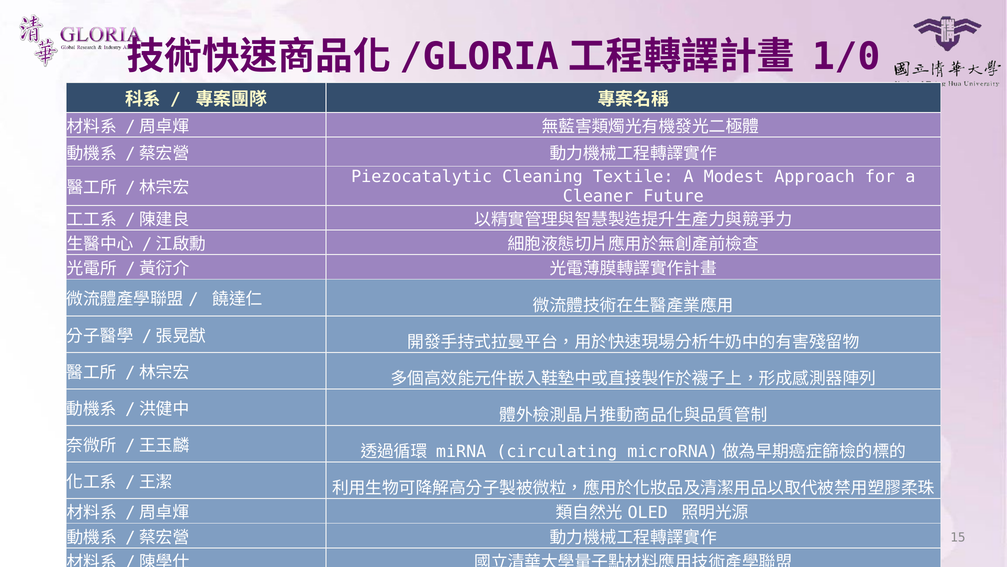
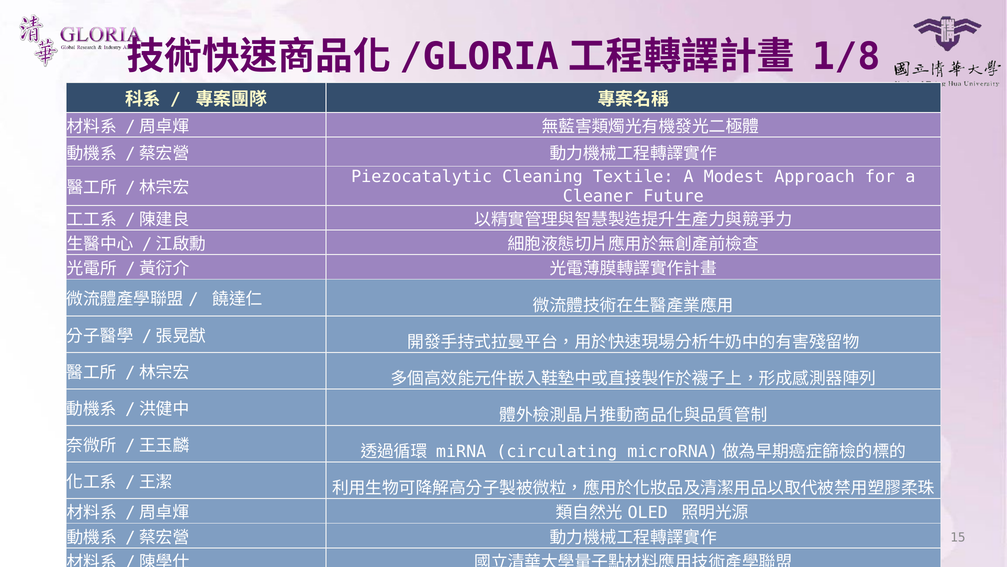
1/0: 1/0 -> 1/8
